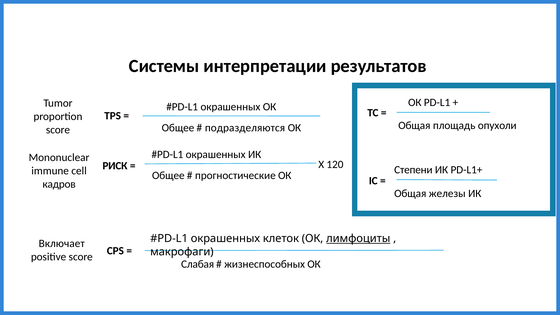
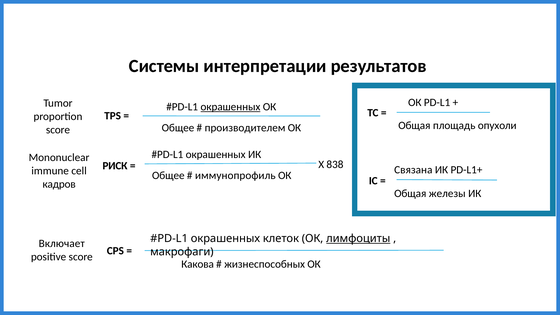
окрашенных at (230, 107) underline: none -> present
подразделяются: подразделяются -> производителем
120: 120 -> 838
Степени: Степени -> Связана
прогностические: прогностические -> иммунопрофиль
Слабая: Слабая -> Какова
